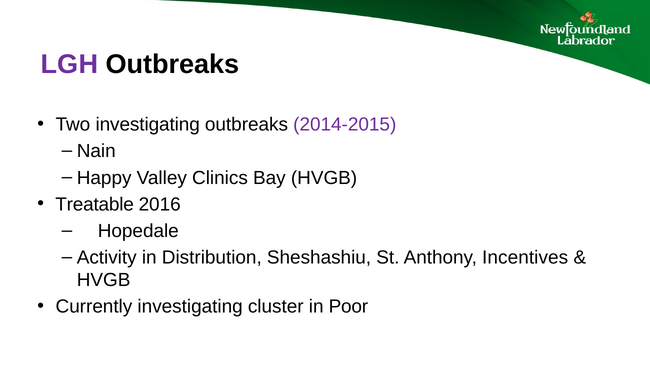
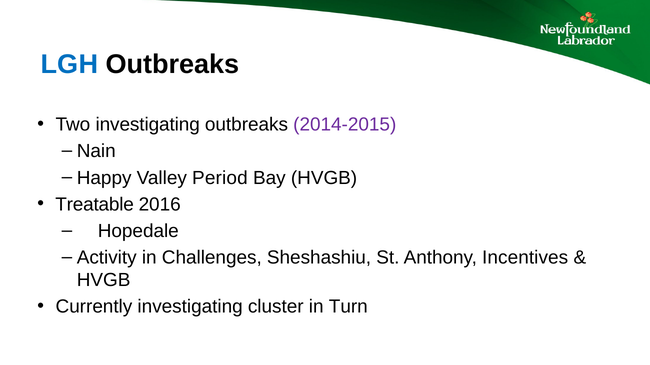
LGH colour: purple -> blue
Clinics: Clinics -> Period
Distribution: Distribution -> Challenges
Poor: Poor -> Turn
